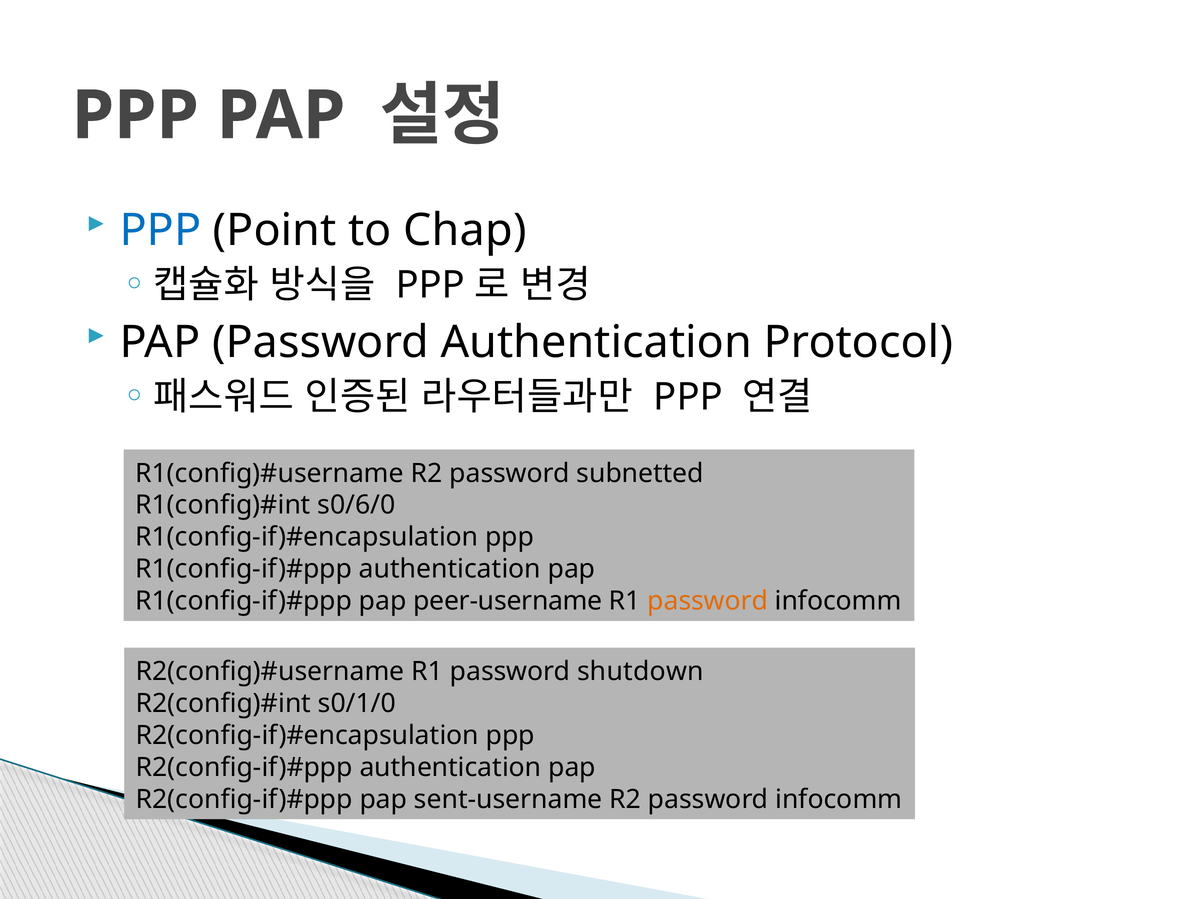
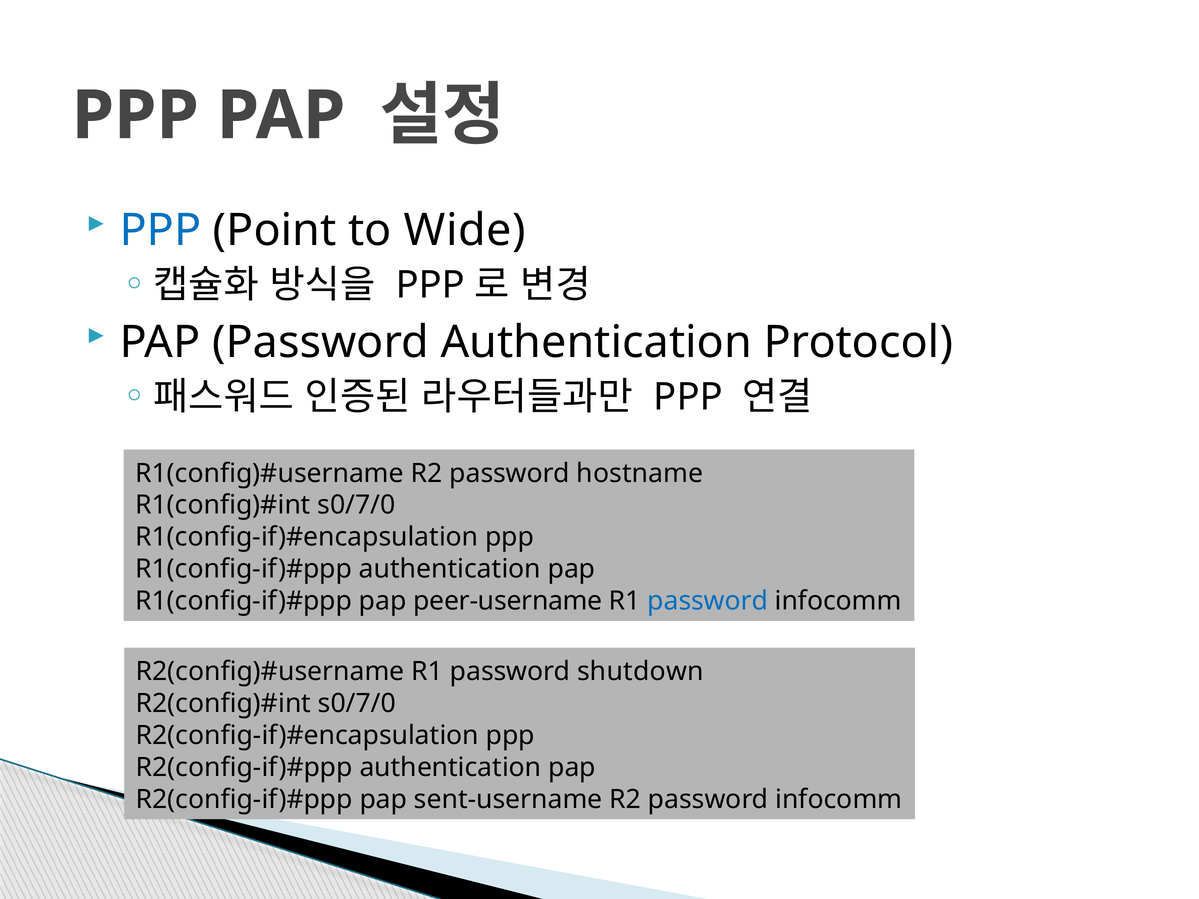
Chap: Chap -> Wide
subnetted: subnetted -> hostname
s0/6/0 at (356, 505): s0/6/0 -> s0/7/0
password at (708, 601) colour: orange -> blue
s0/1/0 at (357, 704): s0/1/0 -> s0/7/0
